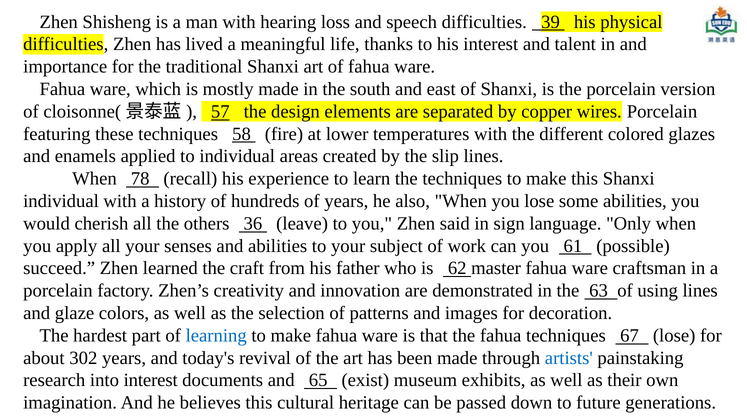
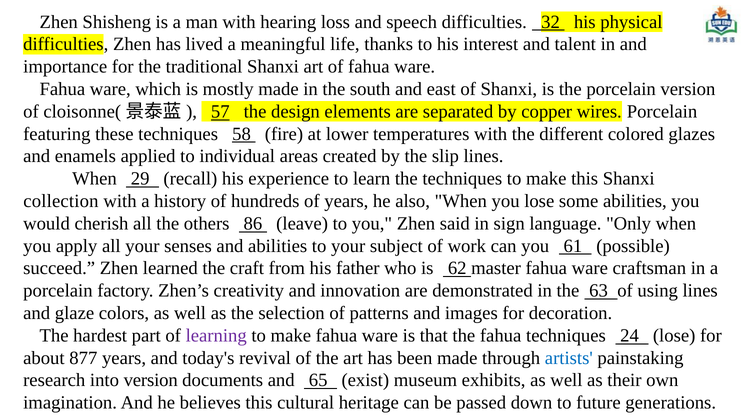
39: 39 -> 32
78: 78 -> 29
individual at (61, 201): individual -> collection
36: 36 -> 86
learning colour: blue -> purple
67: 67 -> 24
302: 302 -> 877
into interest: interest -> version
